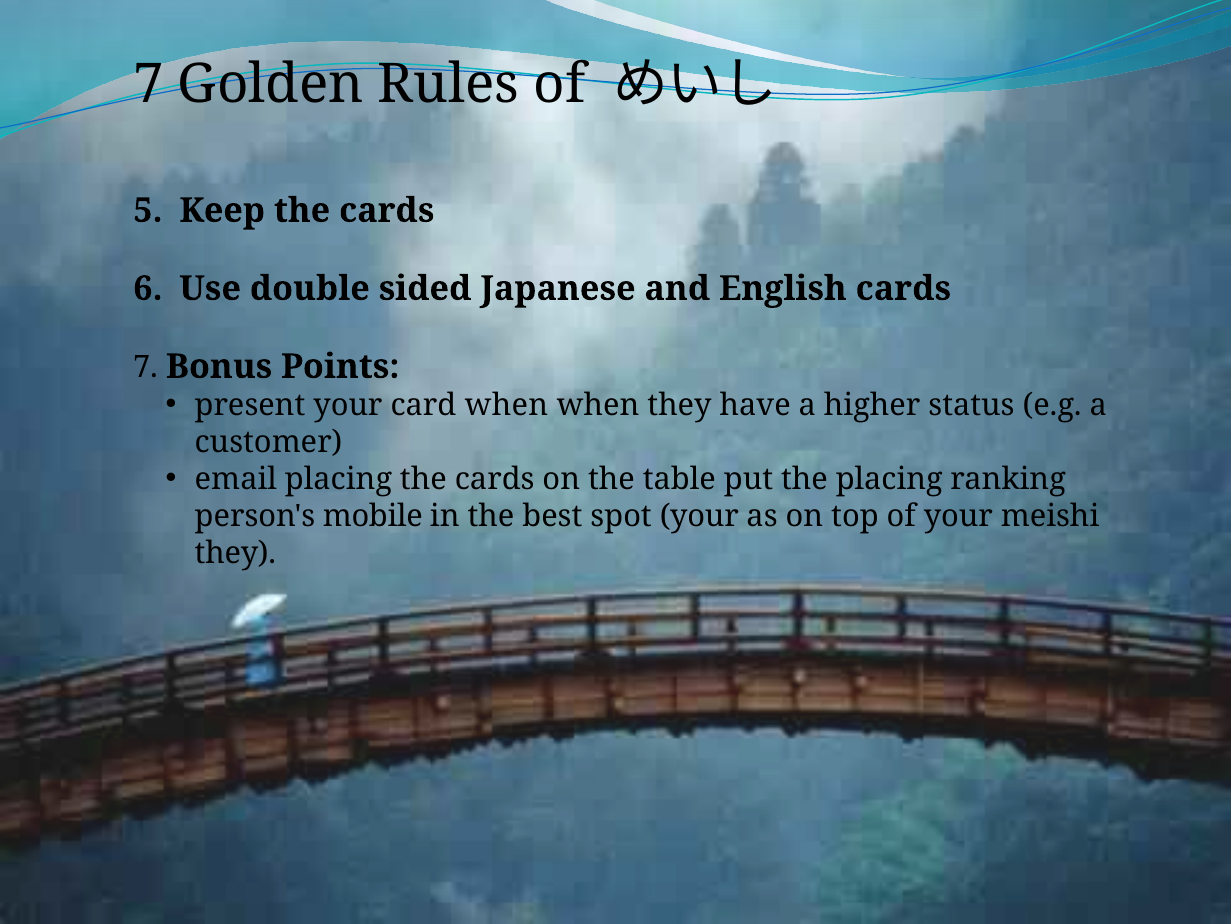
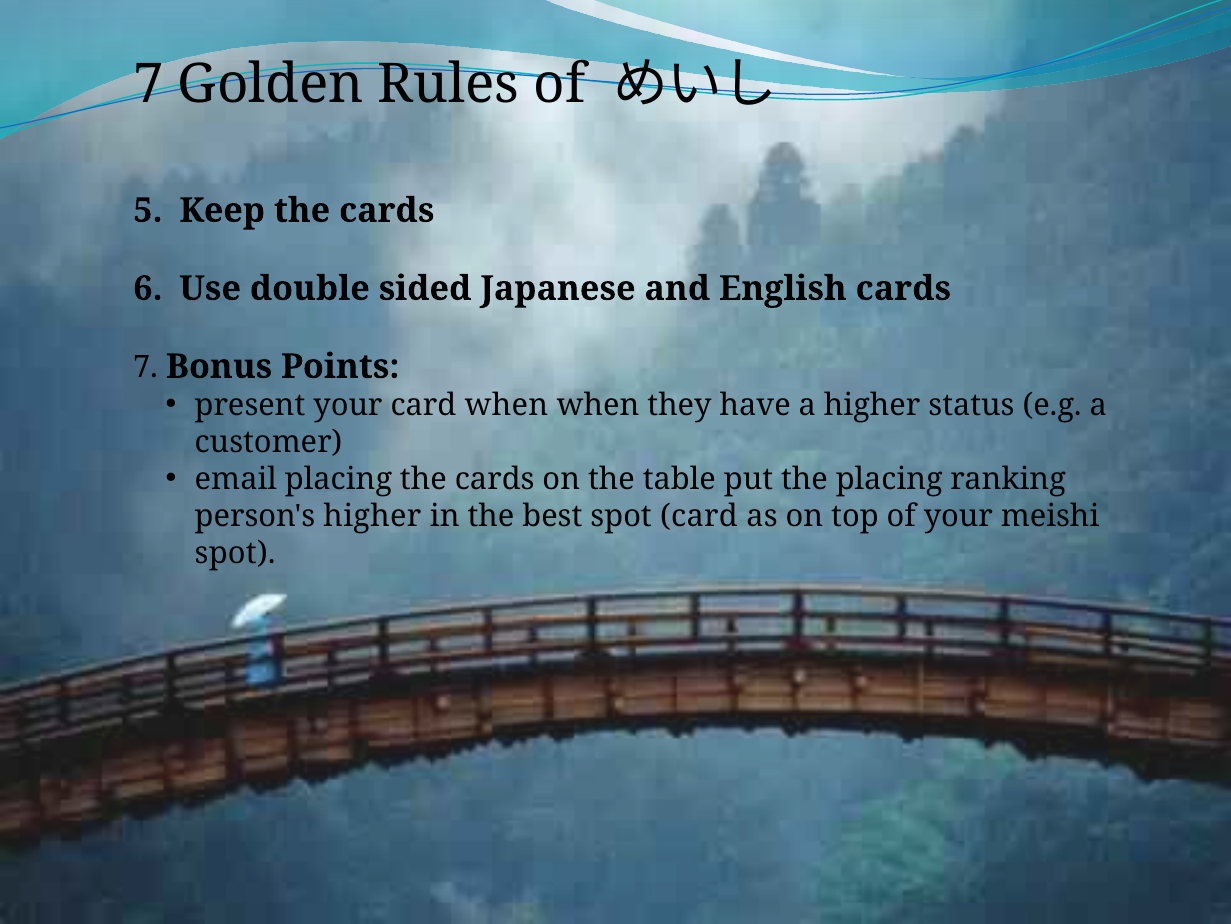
person's mobile: mobile -> higher
spot your: your -> card
they at (235, 553): they -> spot
